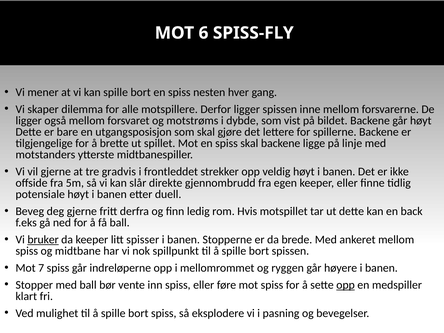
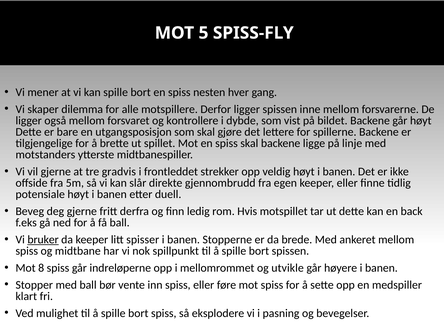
6: 6 -> 5
motstrøms: motstrøms -> kontrollere
7: 7 -> 8
ryggen: ryggen -> utvikle
opp at (346, 285) underline: present -> none
